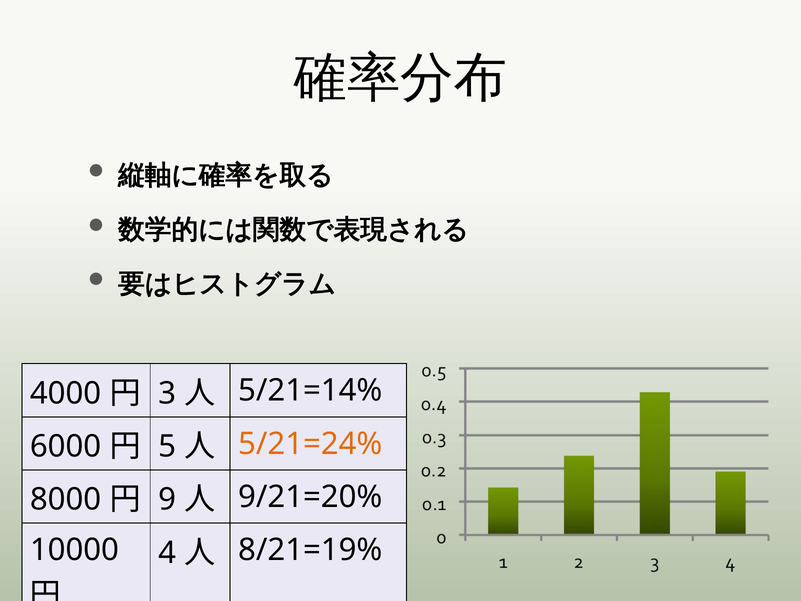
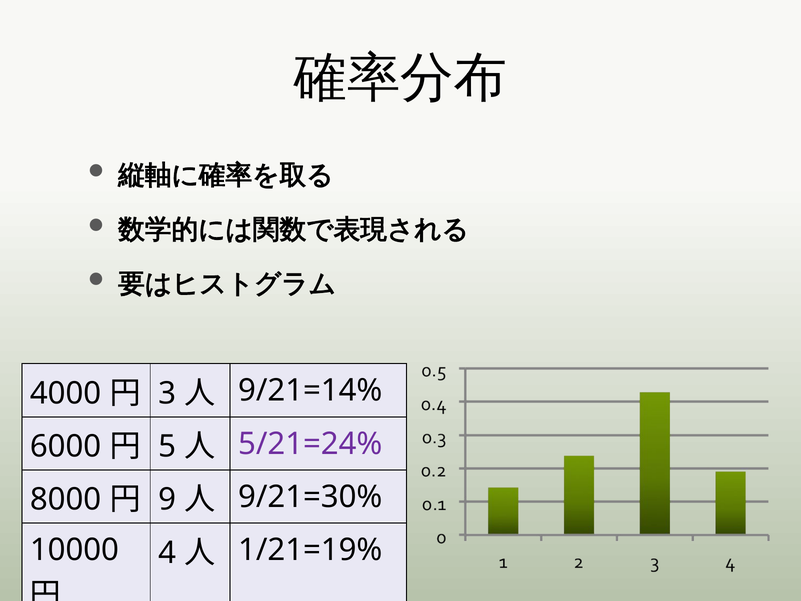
5/21=14%: 5/21=14% -> 9/21=14%
5/21=24% colour: orange -> purple
9/21=20%: 9/21=20% -> 9/21=30%
8/21=19%: 8/21=19% -> 1/21=19%
